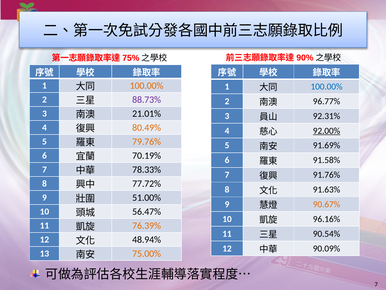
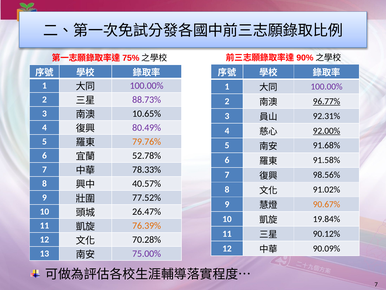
100.00% at (147, 85) colour: orange -> purple
100.00% at (327, 86) colour: blue -> purple
96.77% underline: none -> present
21.01%: 21.01% -> 10.65%
80.49% colour: orange -> purple
91.69%: 91.69% -> 91.68%
70.19%: 70.19% -> 52.78%
91.76%: 91.76% -> 98.56%
77.72%: 77.72% -> 40.57%
91.63%: 91.63% -> 91.02%
51.00%: 51.00% -> 77.52%
56.47%: 56.47% -> 26.47%
96.16%: 96.16% -> 19.84%
90.54%: 90.54% -> 90.12%
48.94%: 48.94% -> 70.28%
75.00% colour: orange -> purple
